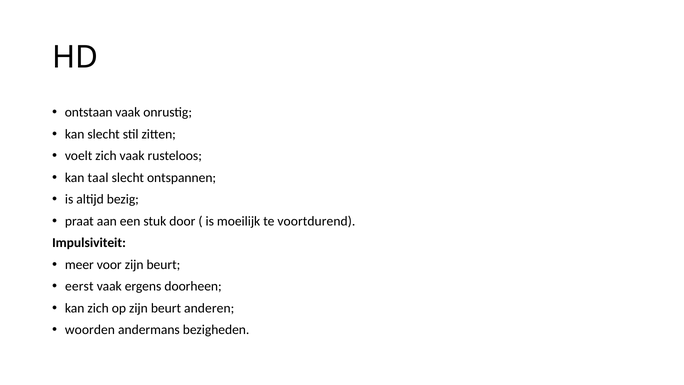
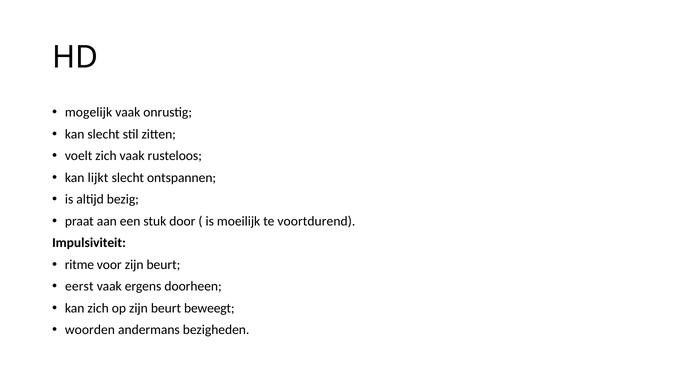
ontstaan: ontstaan -> mogelijk
taal: taal -> lijkt
meer: meer -> ritme
anderen: anderen -> beweegt
